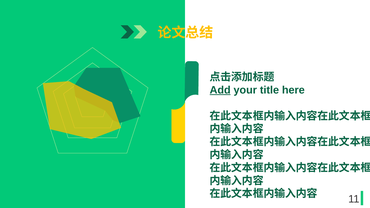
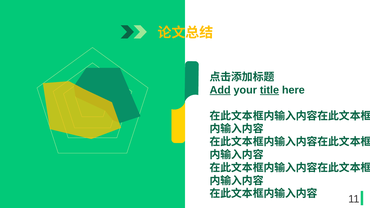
title underline: none -> present
